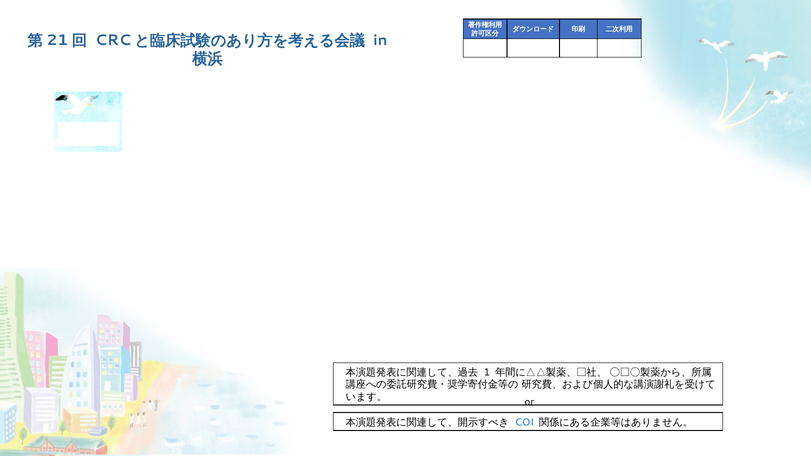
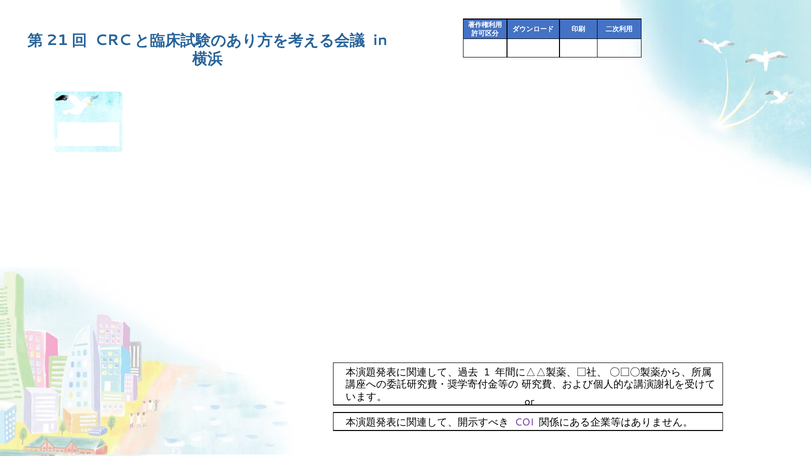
COI colour: blue -> purple
